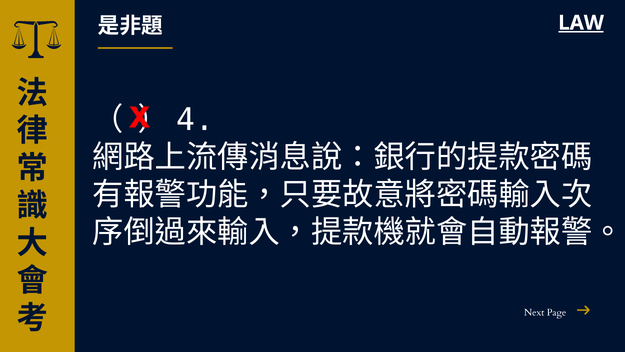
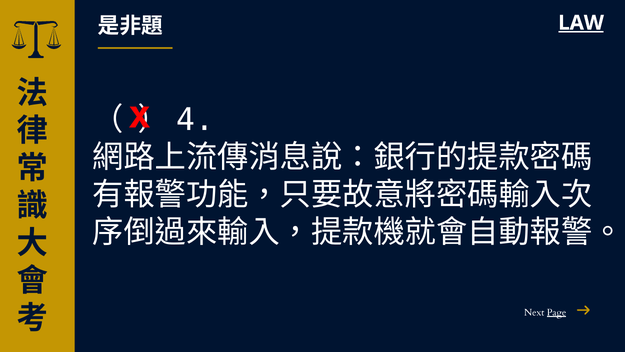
Page underline: none -> present
